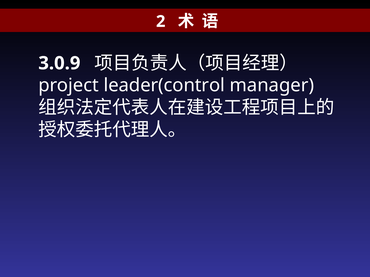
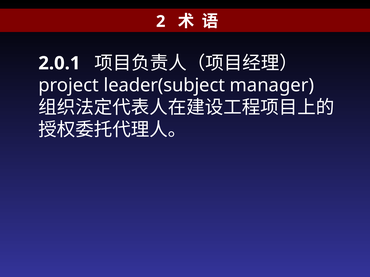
3.0.9: 3.0.9 -> 2.0.1
leader(control: leader(control -> leader(subject
